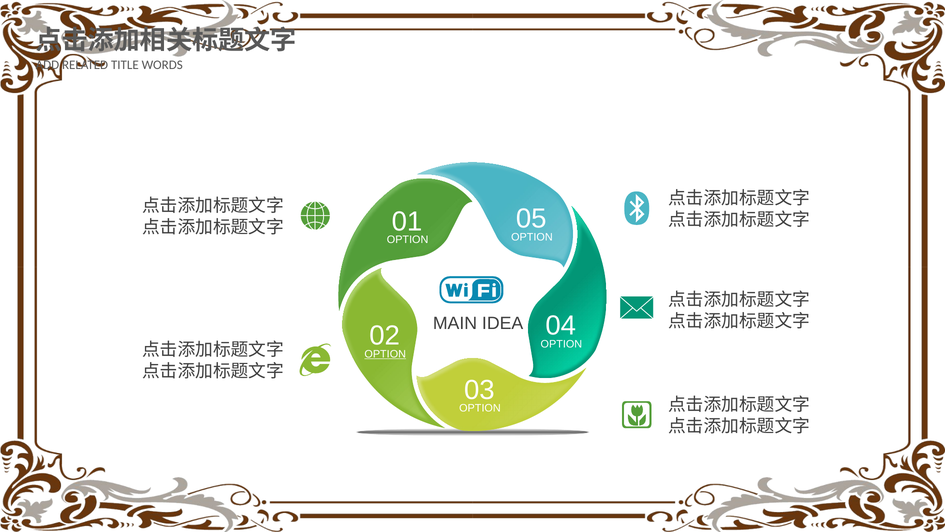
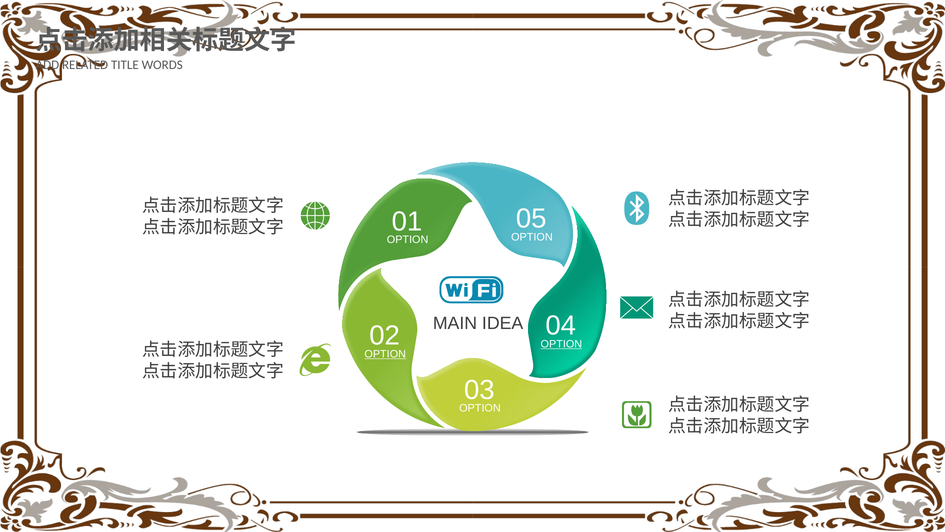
OPTION at (561, 344) underline: none -> present
